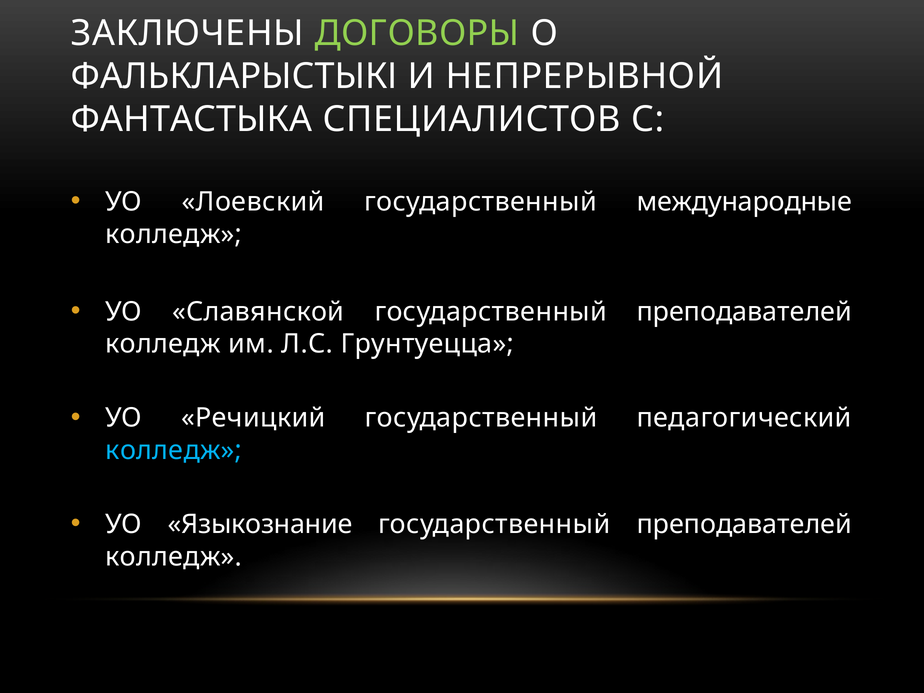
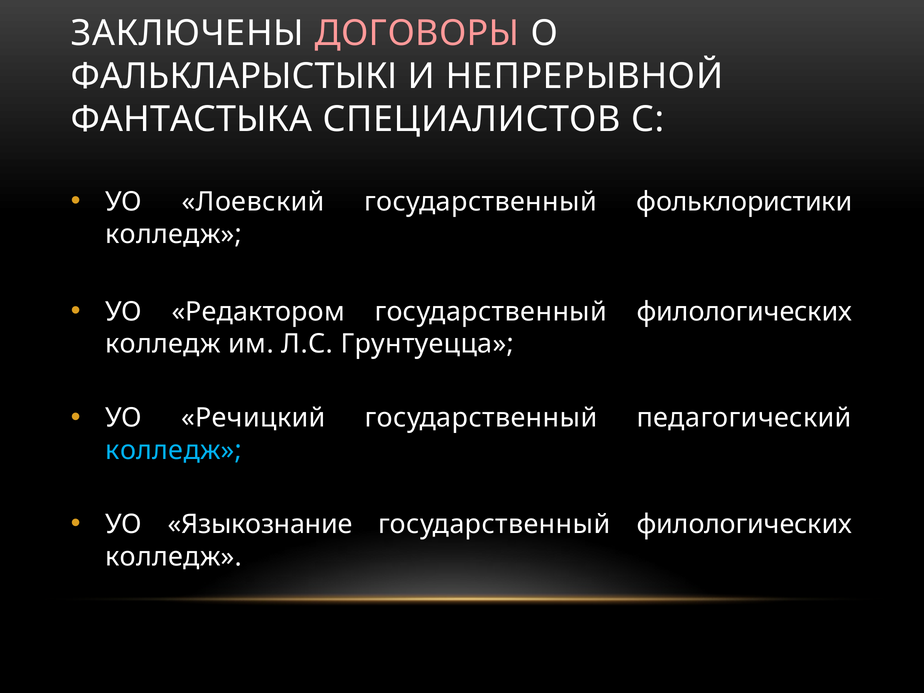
ДОГОВОРЫ colour: light green -> pink
международные: международные -> фольклористики
Славянской: Славянской -> Редактором
преподавателей at (744, 312): преподавателей -> филологических
преподавателей at (744, 524): преподавателей -> филологических
